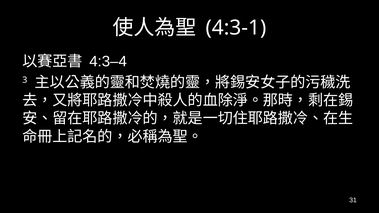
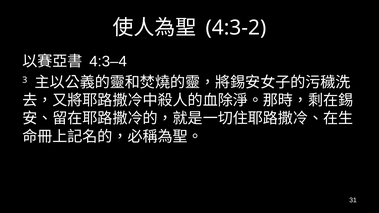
4:3-1: 4:3-1 -> 4:3-2
